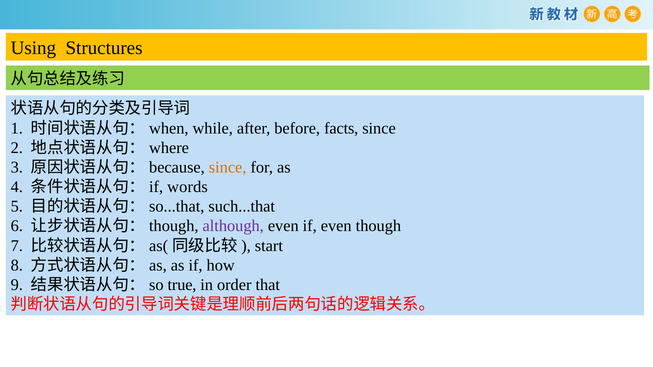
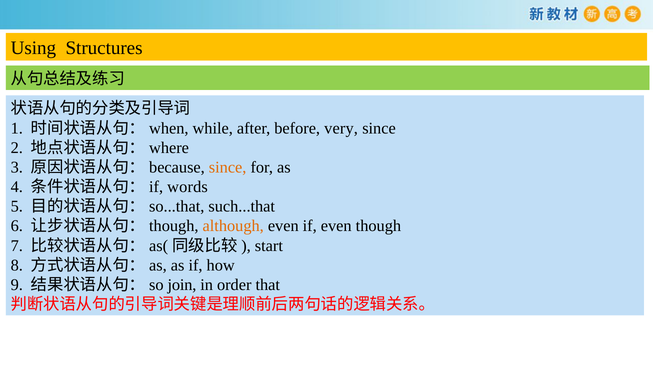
facts: facts -> very
although colour: purple -> orange
true: true -> join
